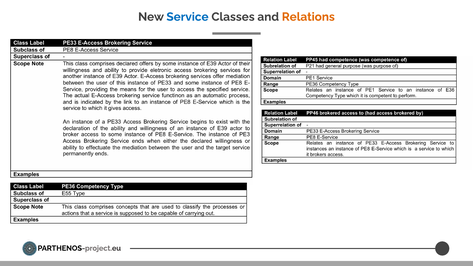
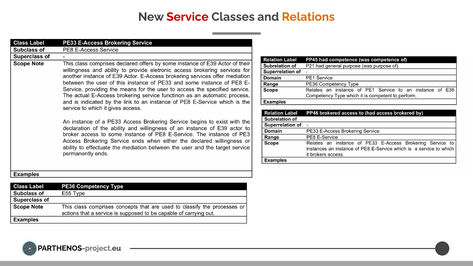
Service colour: blue -> red
